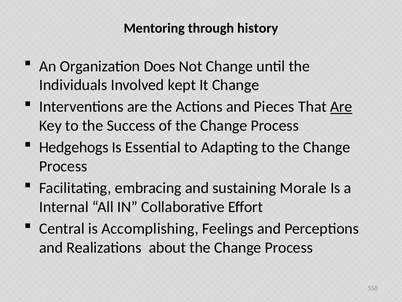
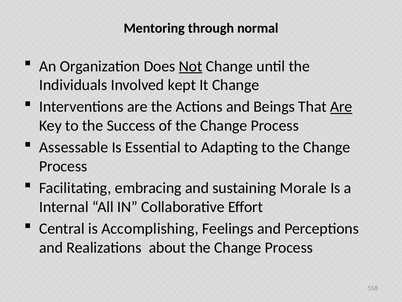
history: history -> normal
Not underline: none -> present
Pieces: Pieces -> Beings
Hedgehogs: Hedgehogs -> Assessable
